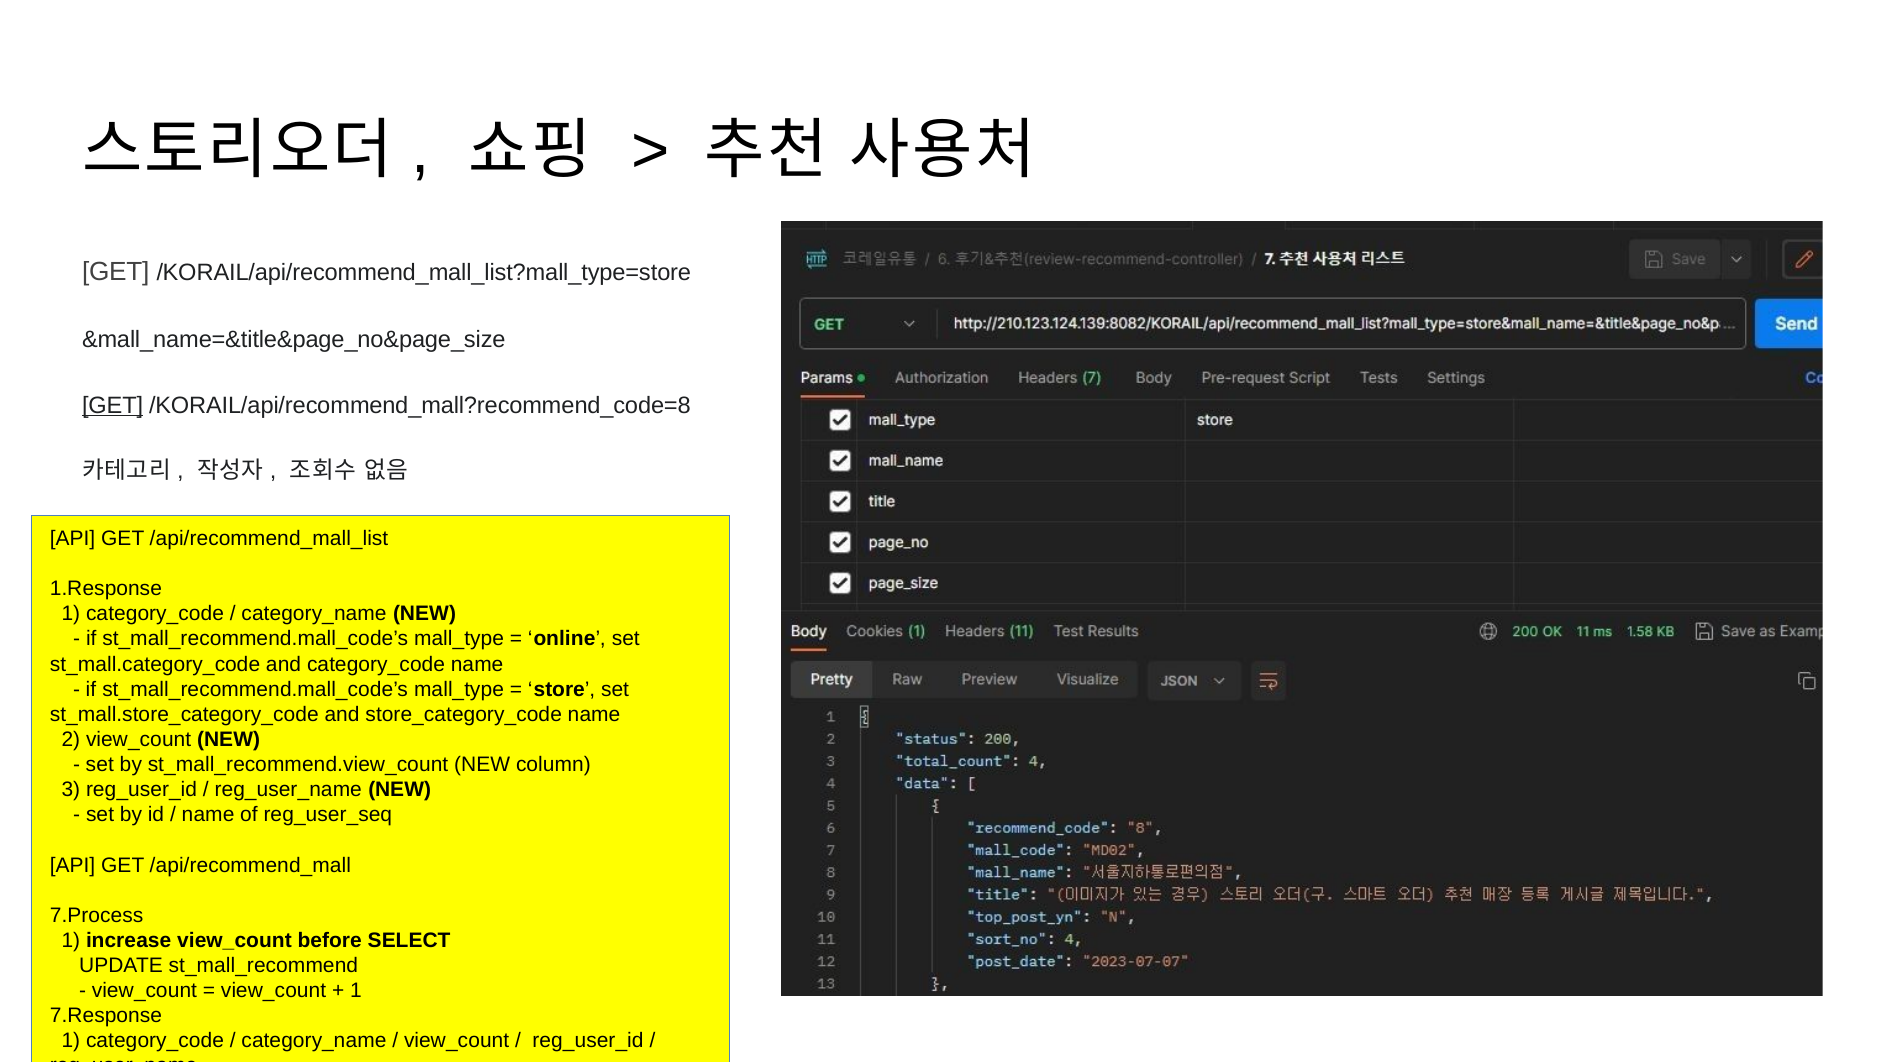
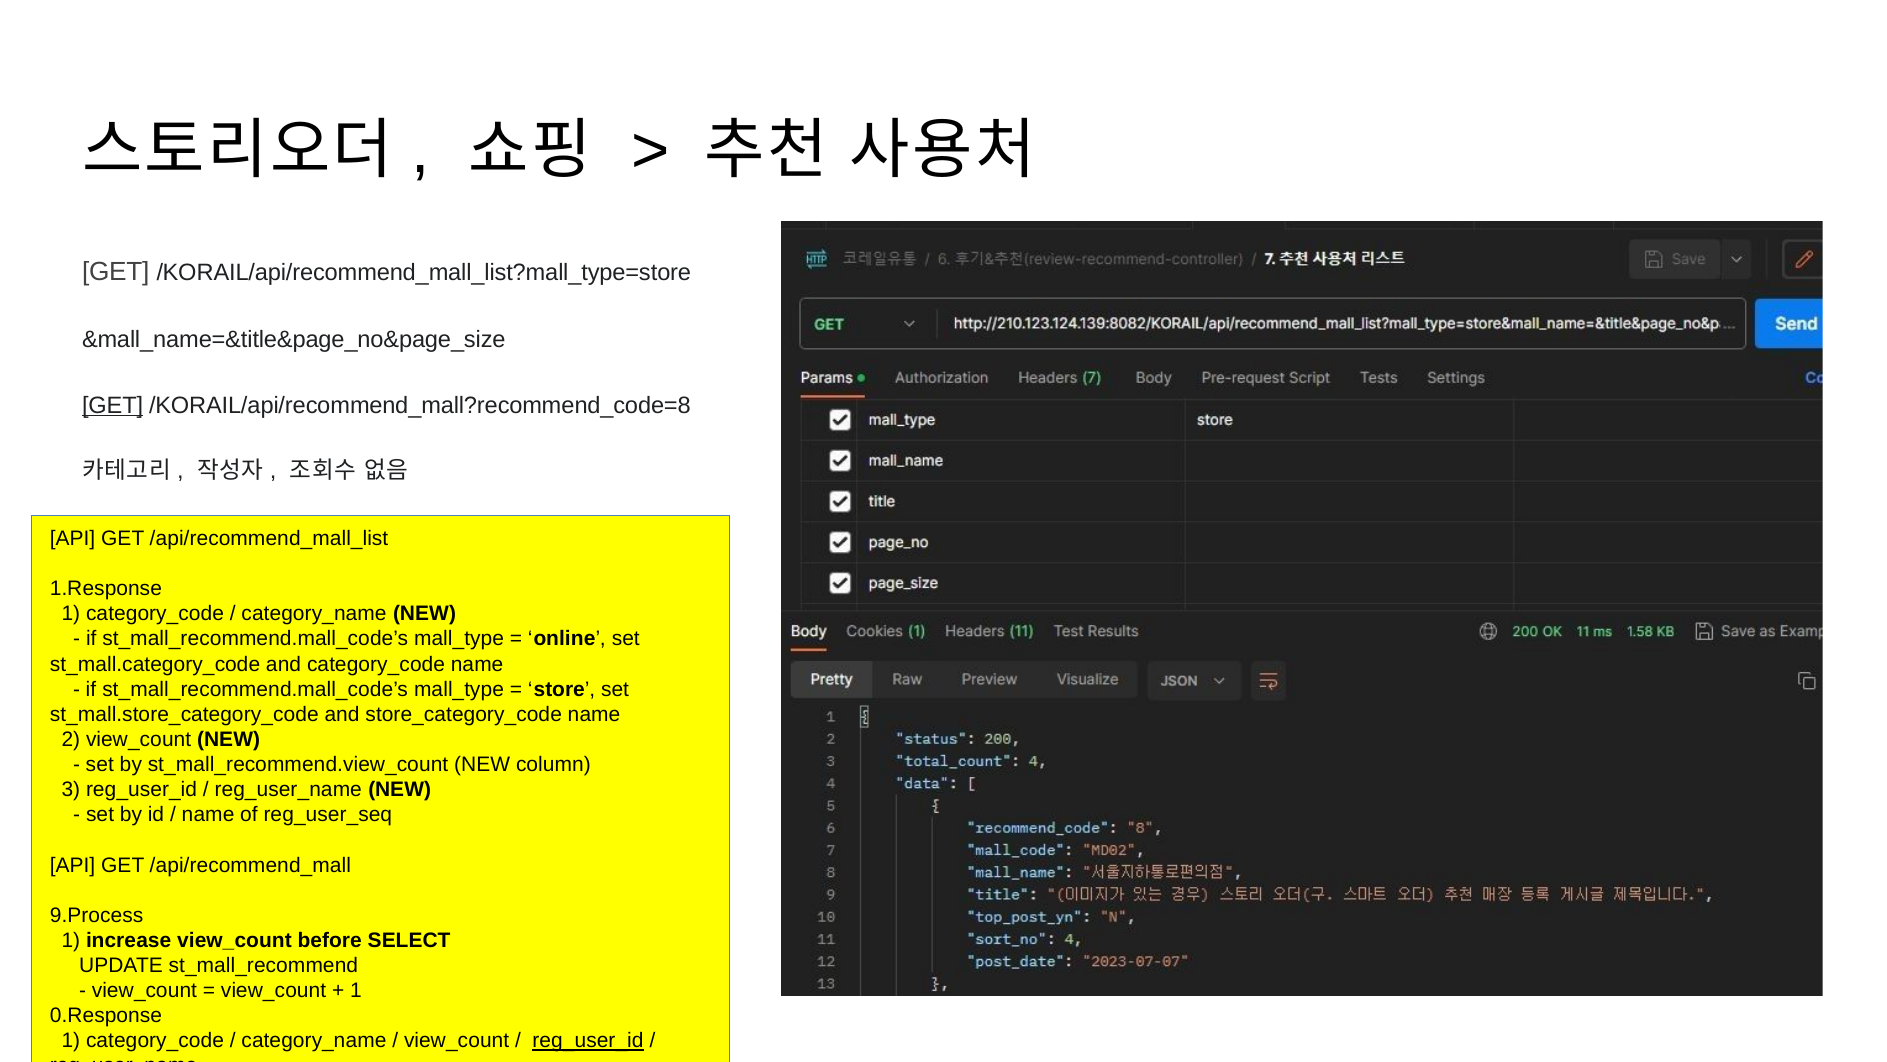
7.Process: 7.Process -> 9.Process
7.Response: 7.Response -> 0.Response
reg_user_id at (588, 1040) underline: none -> present
